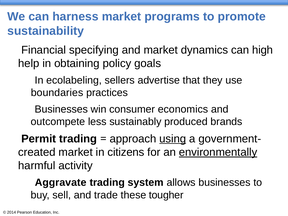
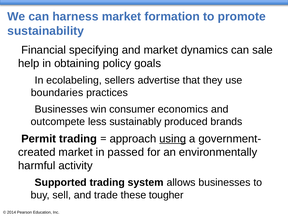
programs: programs -> formation
high: high -> sale
citizens: citizens -> passed
environmentally underline: present -> none
Aggravate: Aggravate -> Supported
